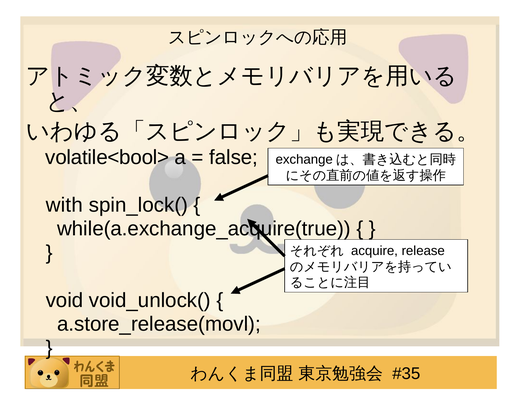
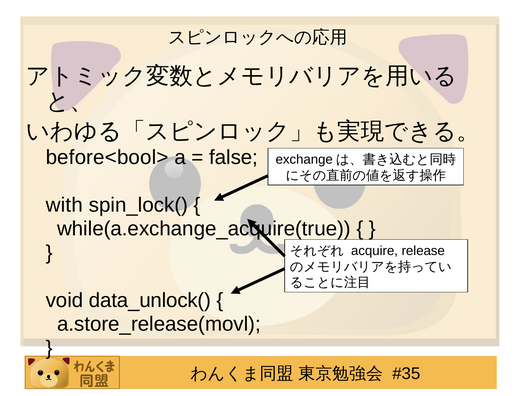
volatile<bool>: volatile<bool> -> before<bool>
void_unlock(: void_unlock( -> data_unlock(
